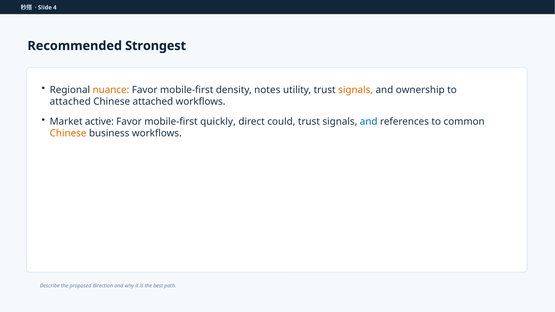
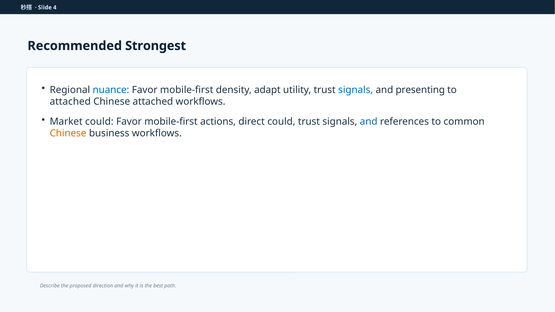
nuance colour: orange -> blue
notes: notes -> adapt
signals at (356, 90) colour: orange -> blue
ownership: ownership -> presenting
Market active: active -> could
quickly: quickly -> actions
